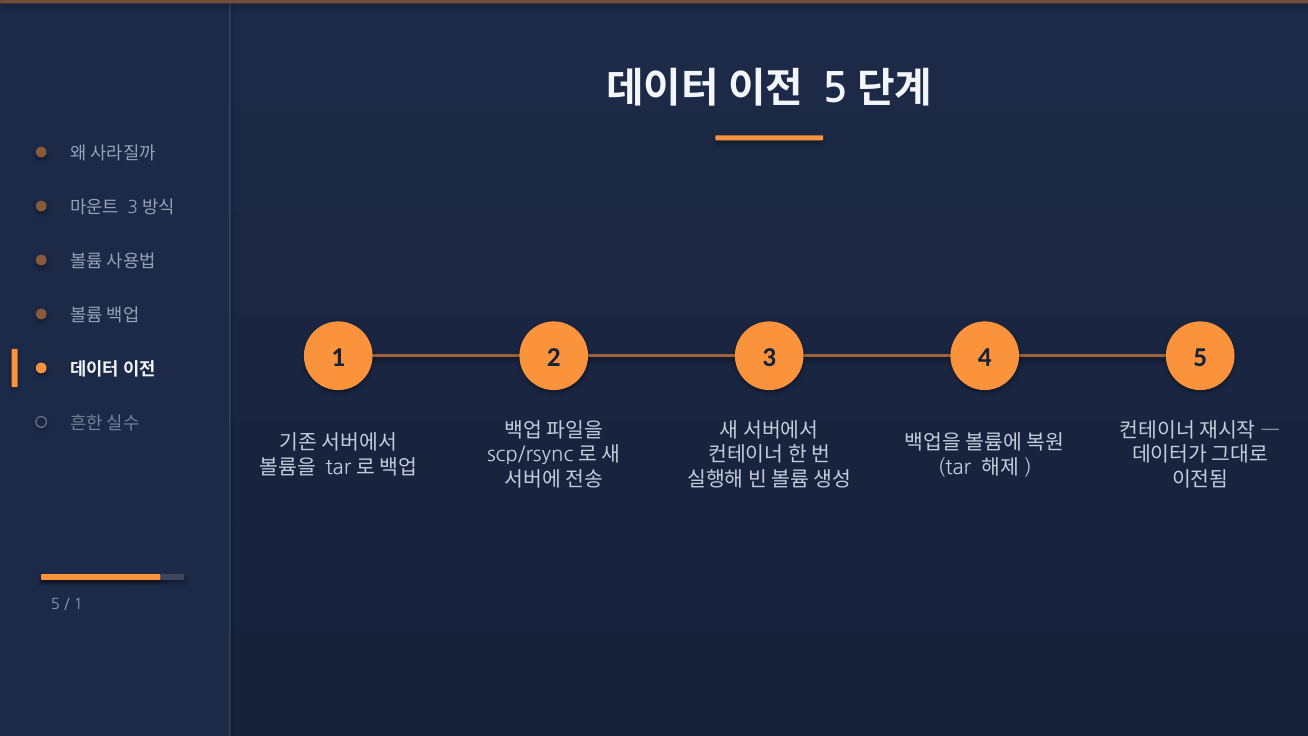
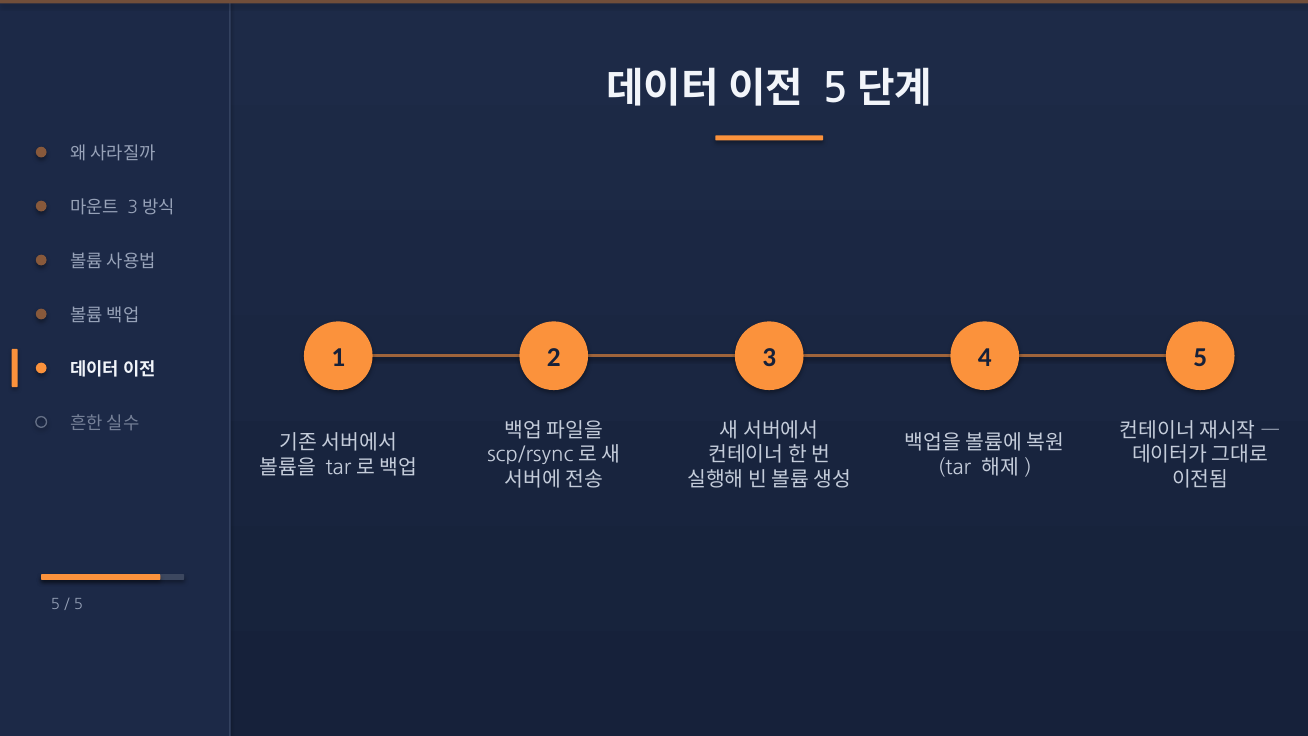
1 at (78, 604): 1 -> 5
